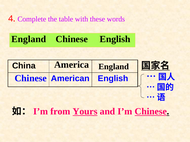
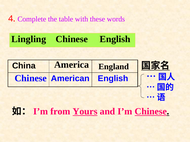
England at (29, 39): England -> Lingling
